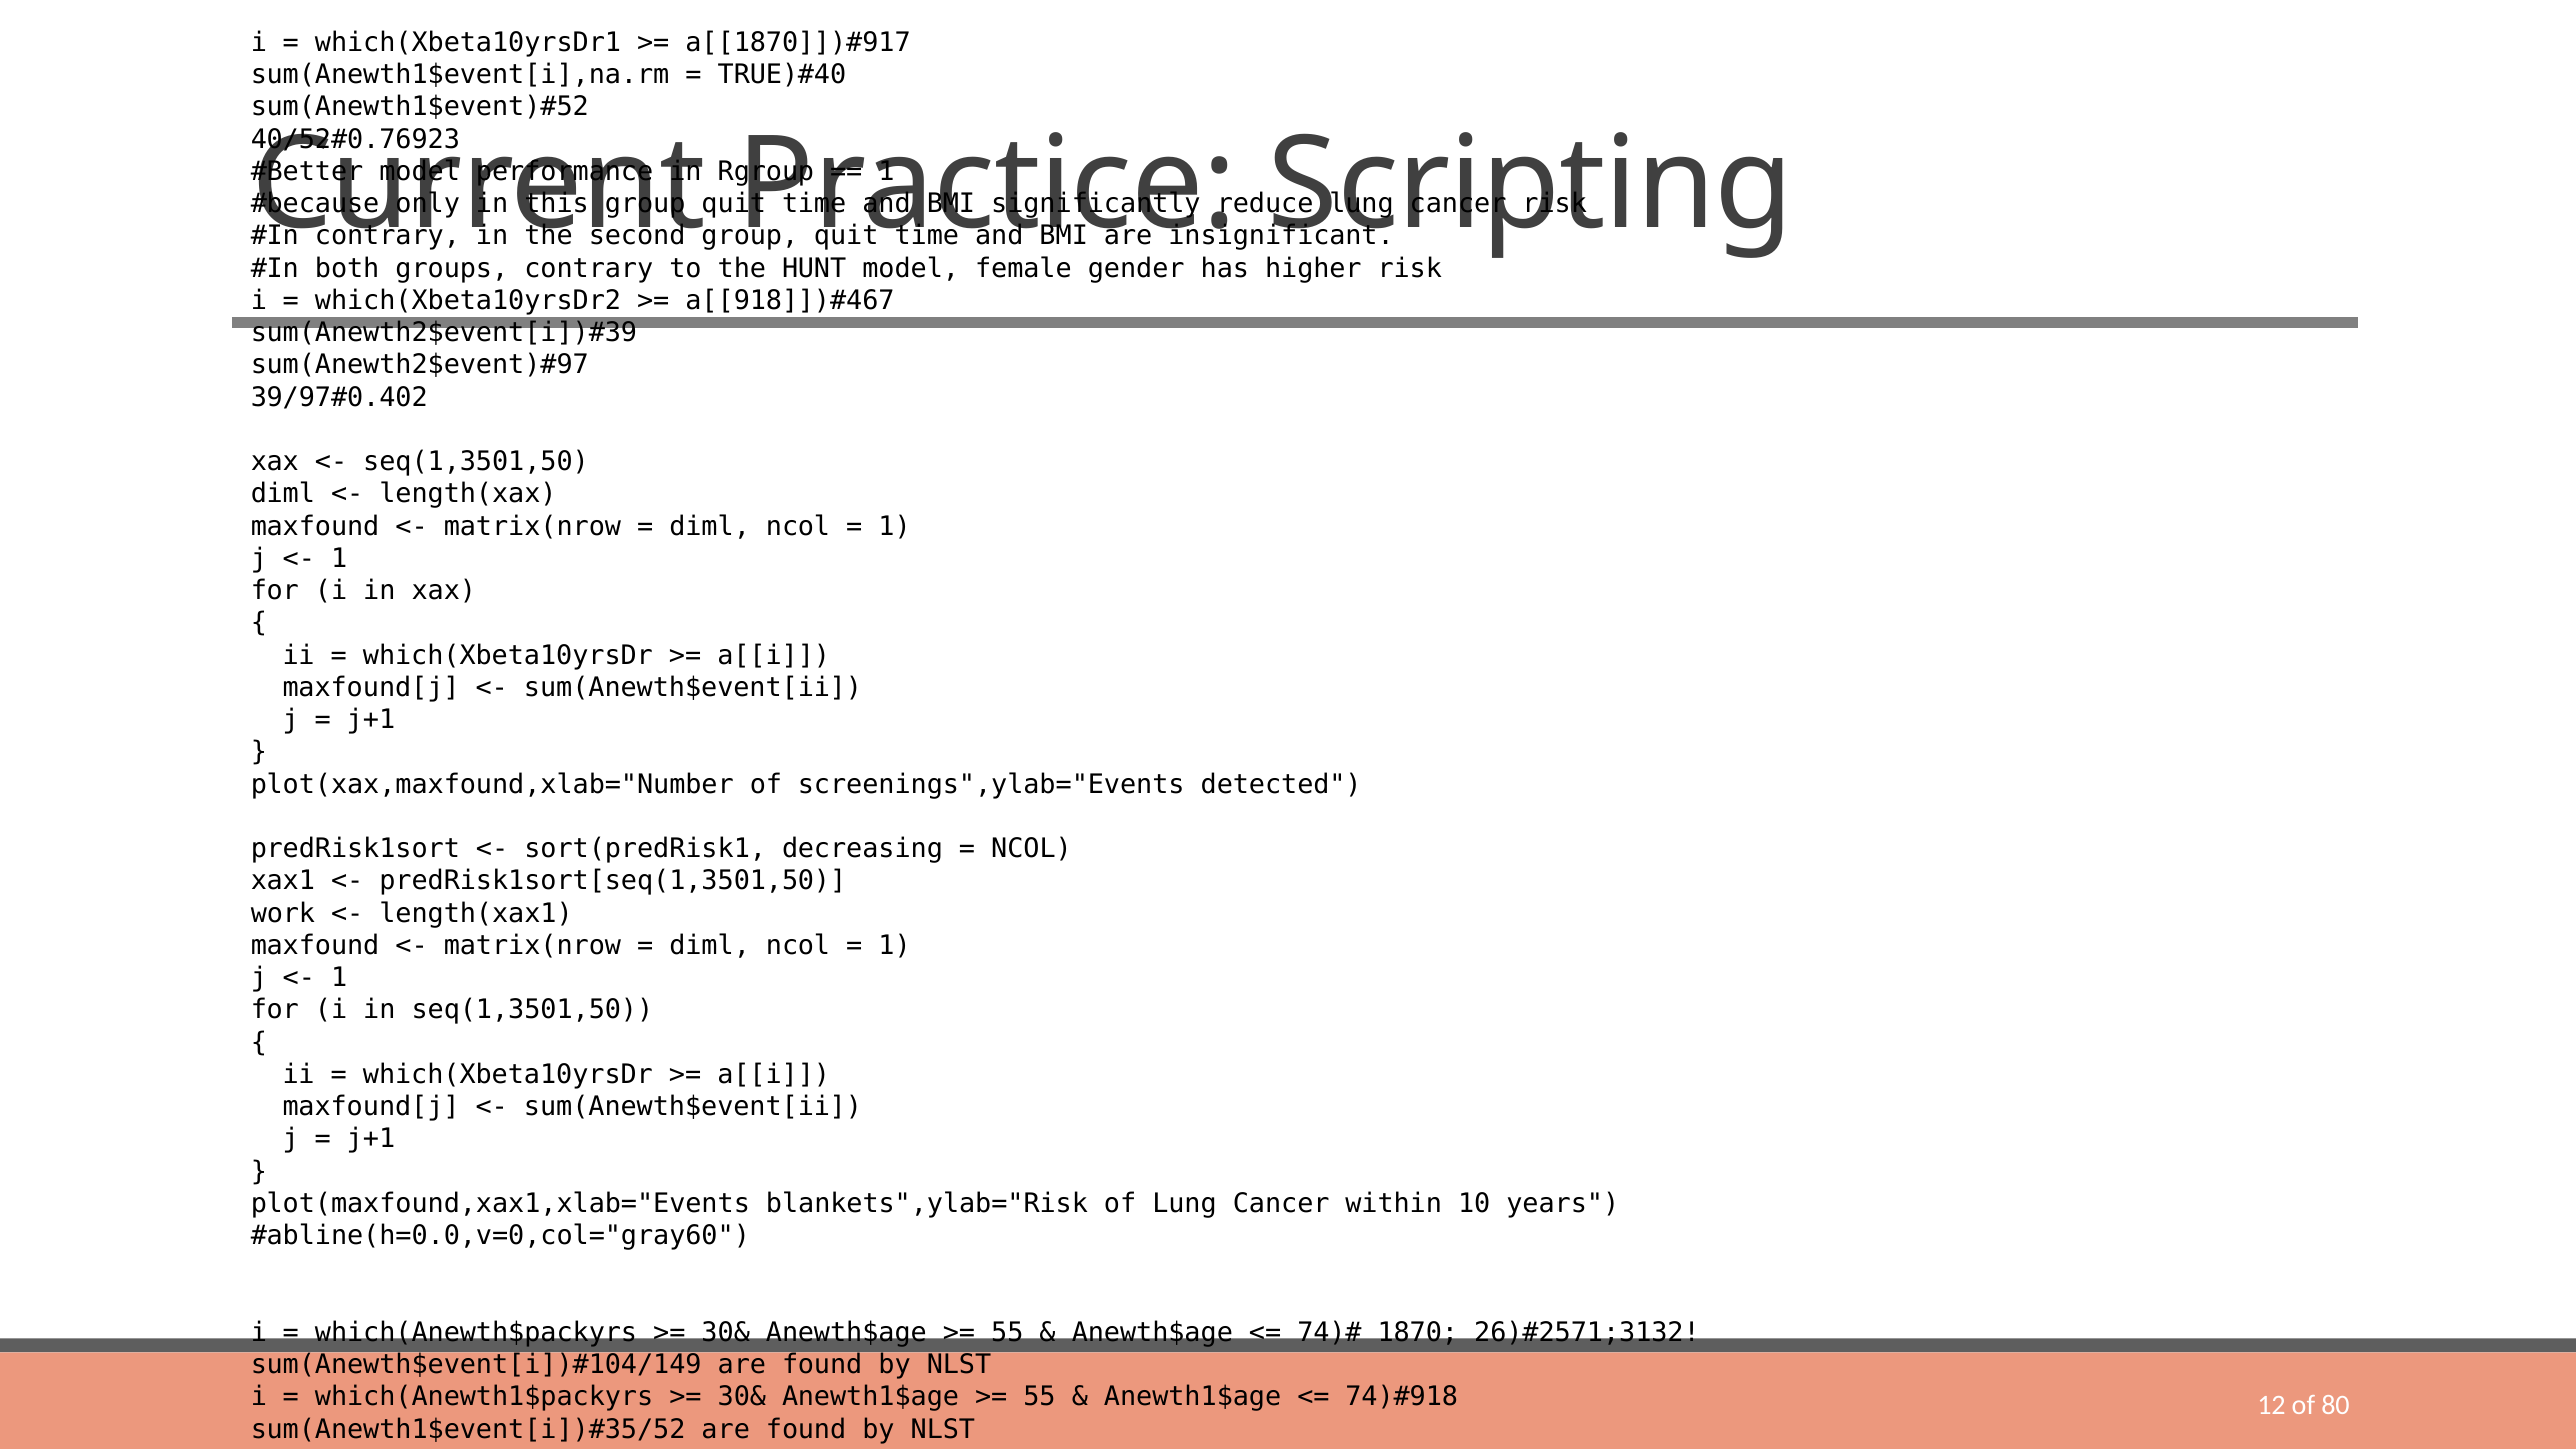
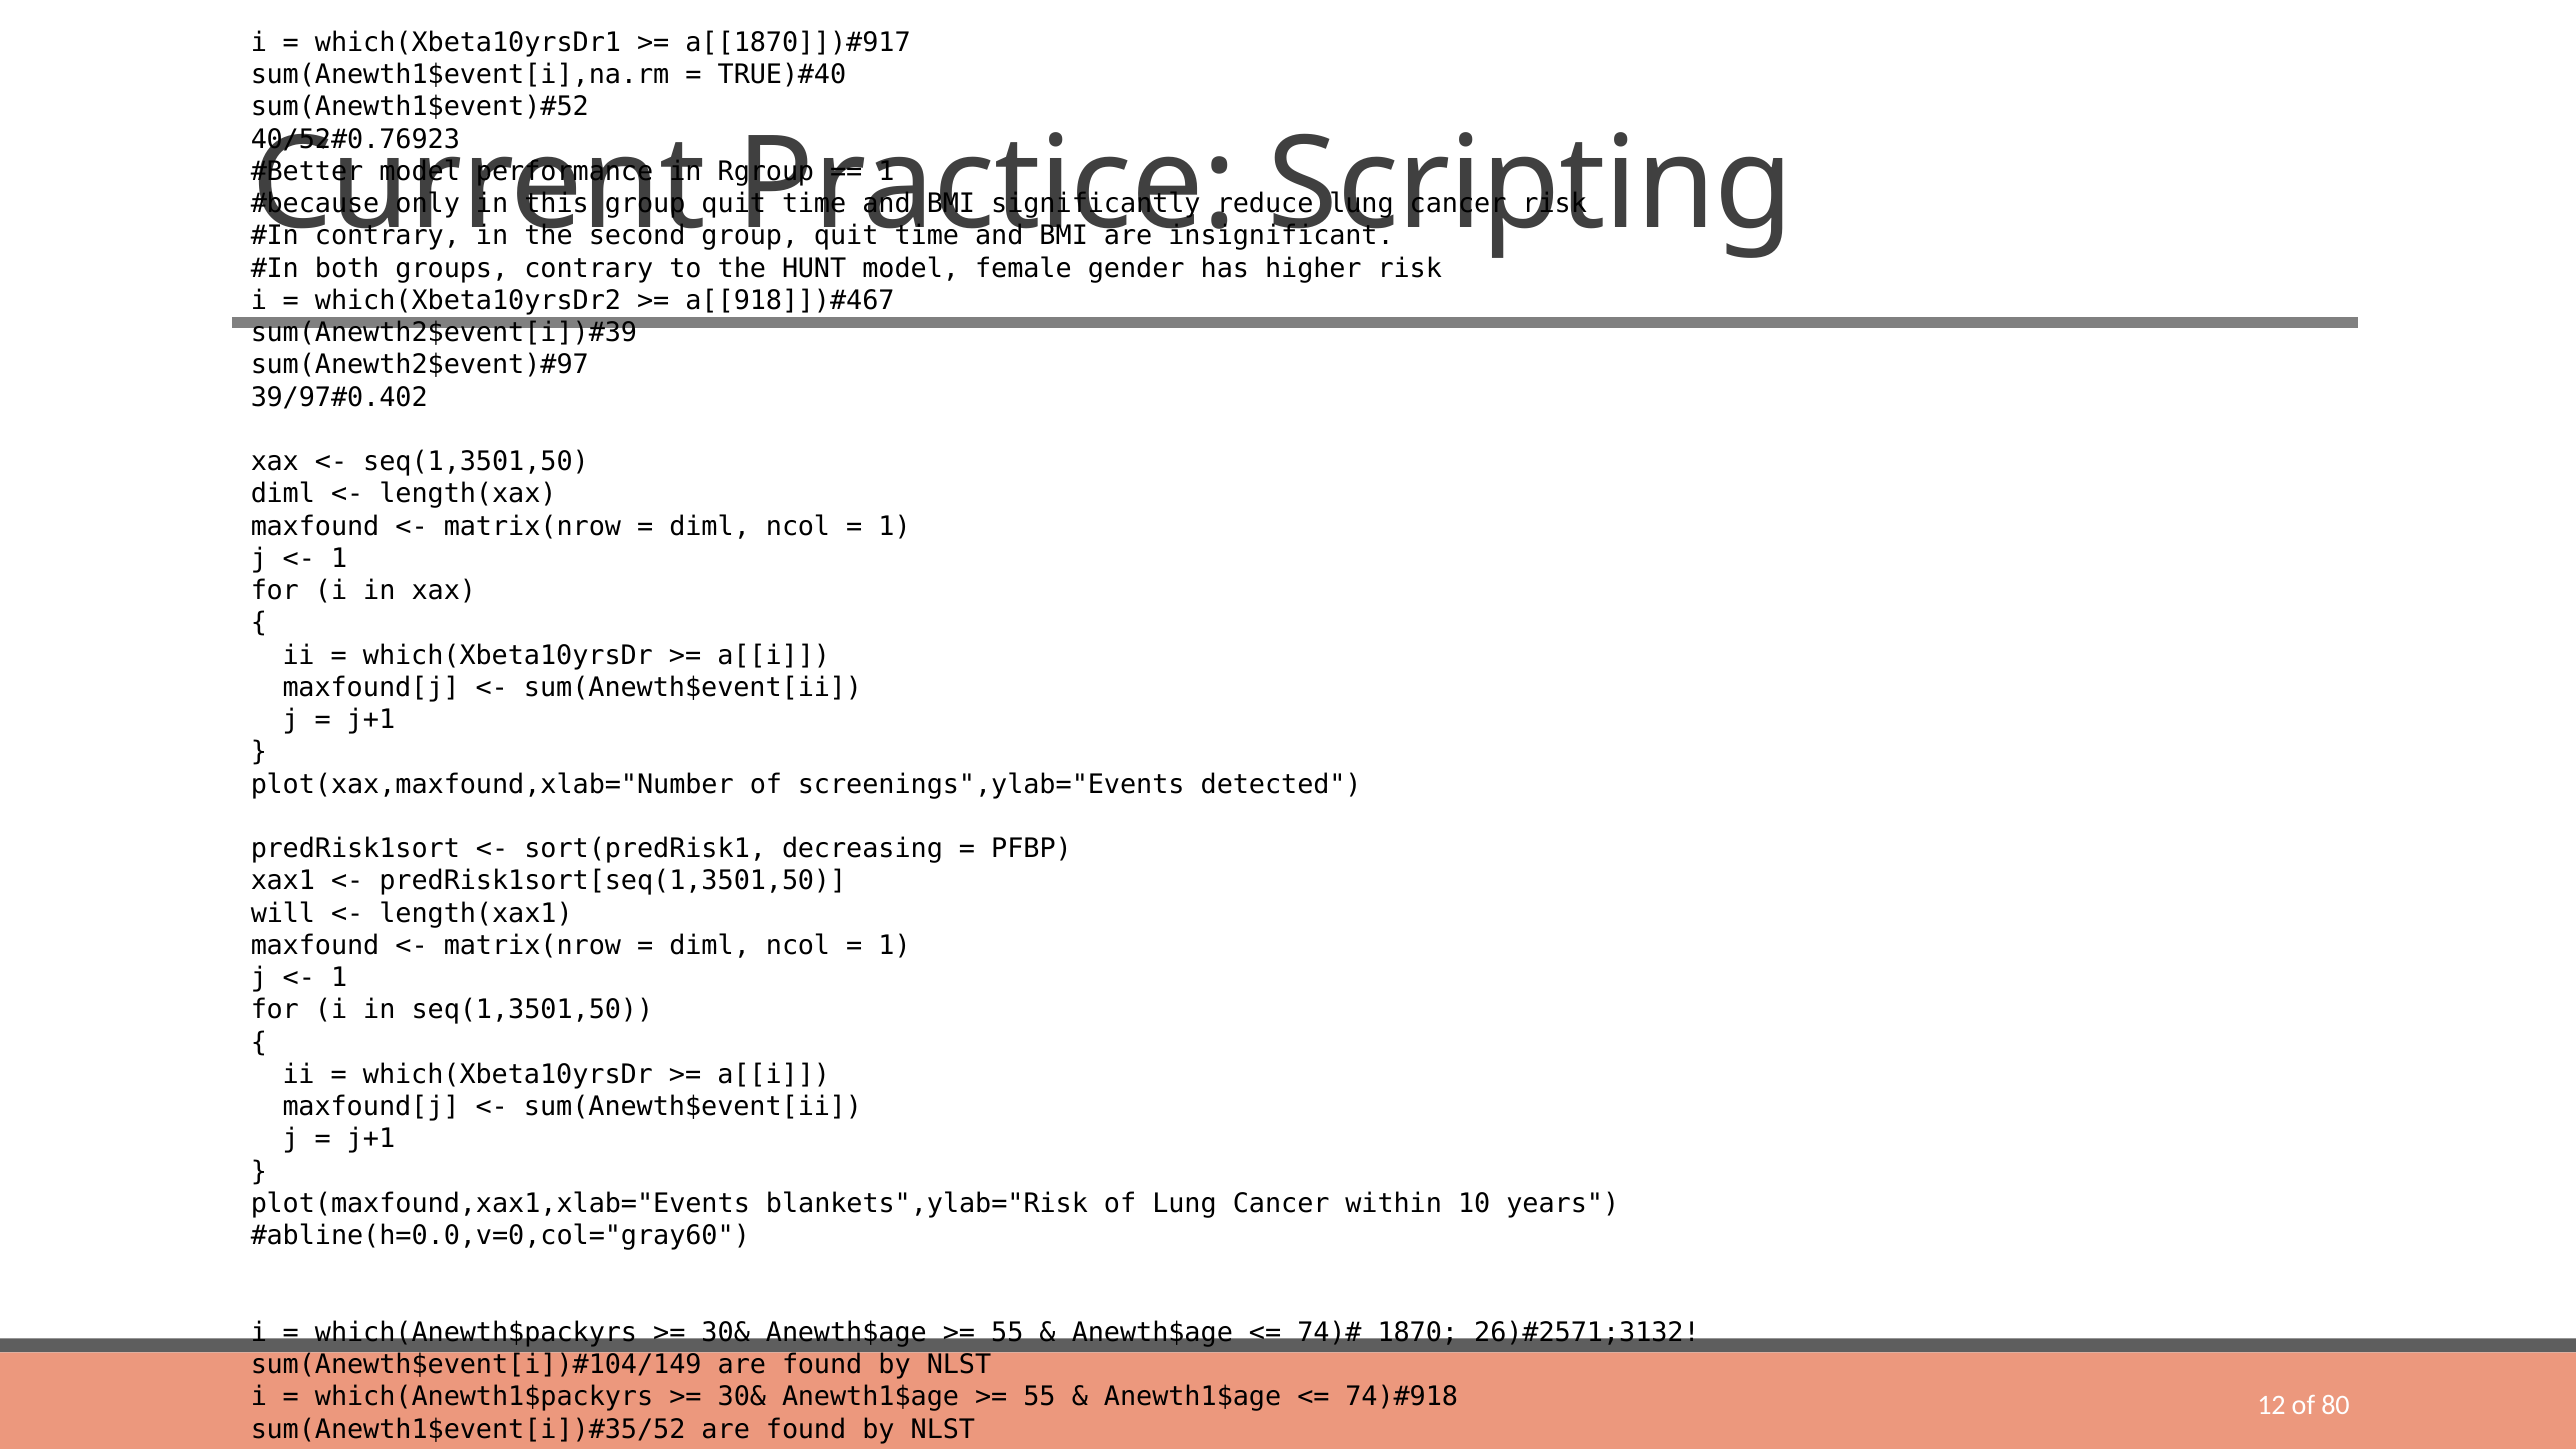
NCOL at (1032, 849): NCOL -> PFBP
work: work -> will
